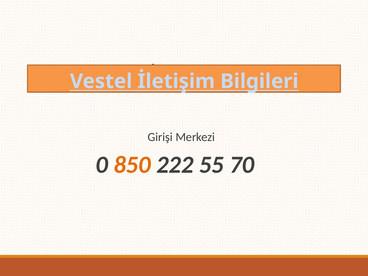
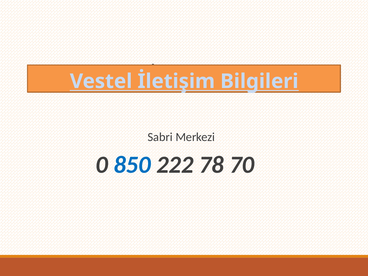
Girişi: Girişi -> Sabri
850 colour: orange -> blue
55: 55 -> 78
